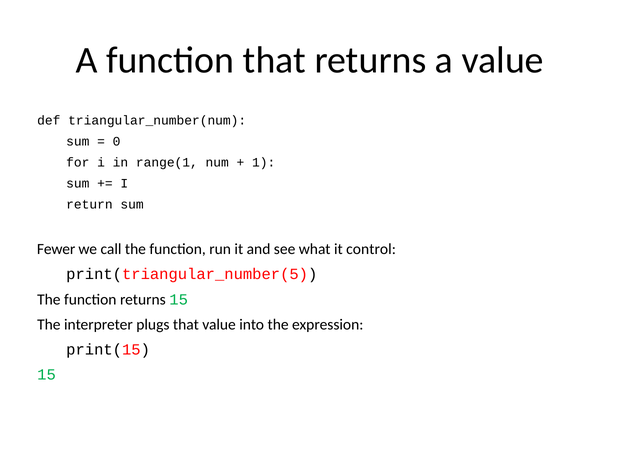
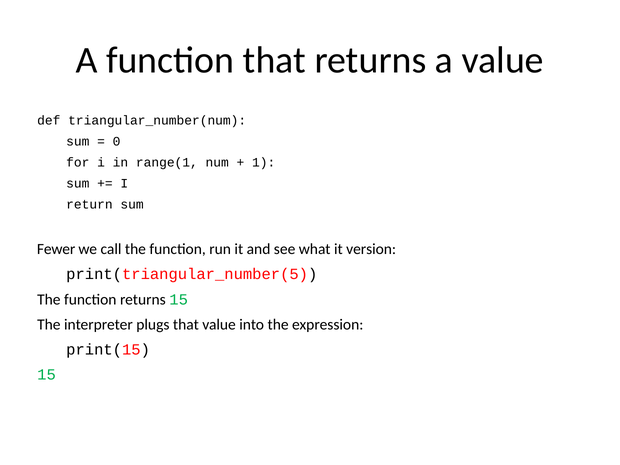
control: control -> version
